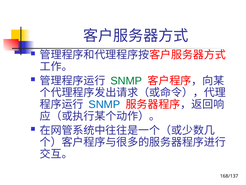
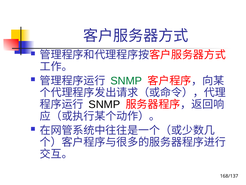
SNMP at (104, 104) colour: blue -> black
